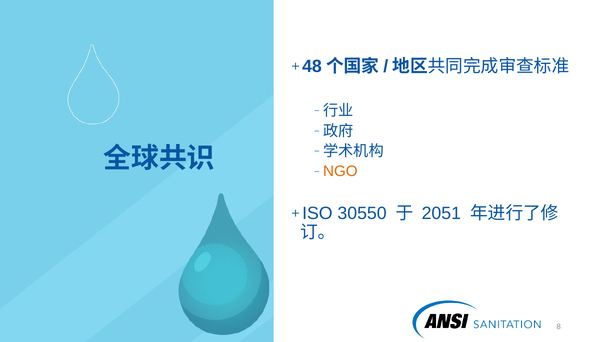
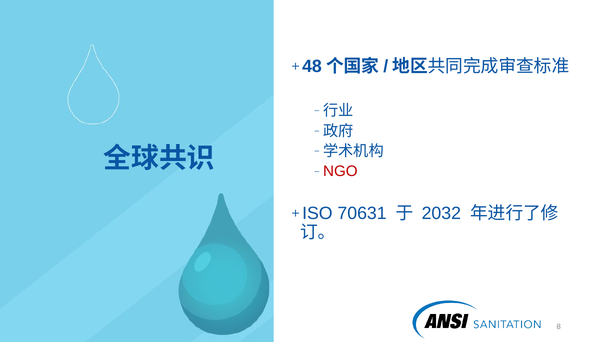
NGO colour: orange -> red
30550: 30550 -> 70631
2051: 2051 -> 2032
